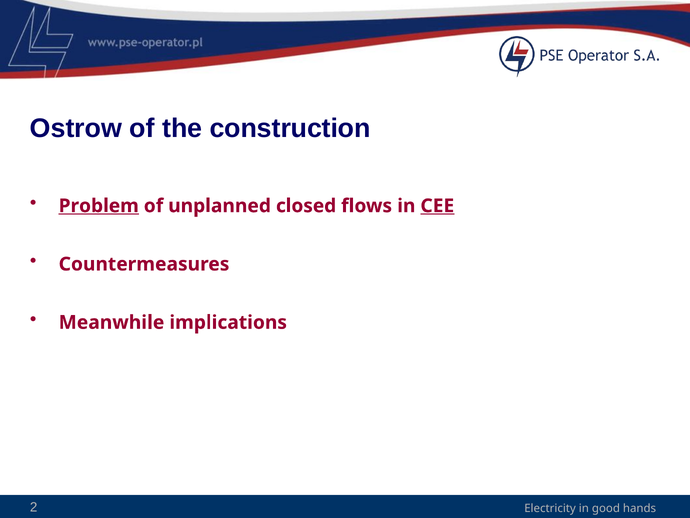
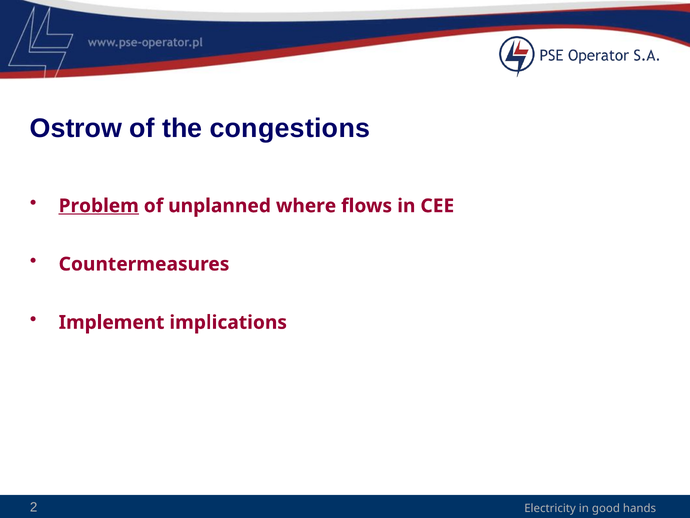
construction: construction -> congestions
closed: closed -> where
CEE underline: present -> none
Meanwhile: Meanwhile -> Implement
